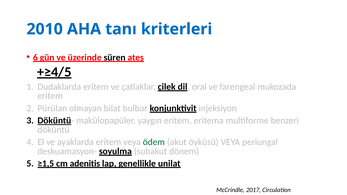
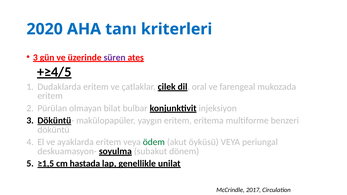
2010: 2010 -> 2020
6 at (35, 57): 6 -> 3
süren colour: black -> purple
adenitis: adenitis -> hastada
